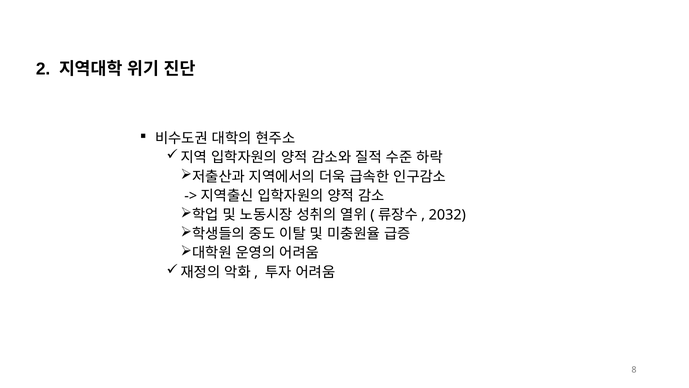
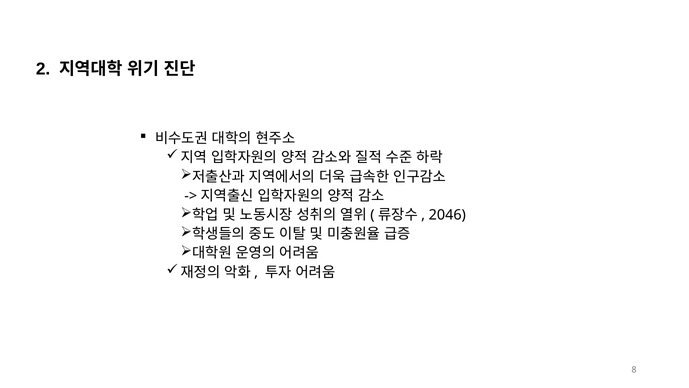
2032: 2032 -> 2046
